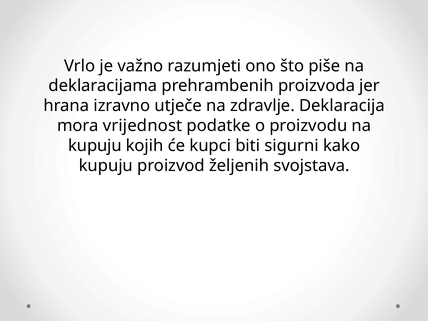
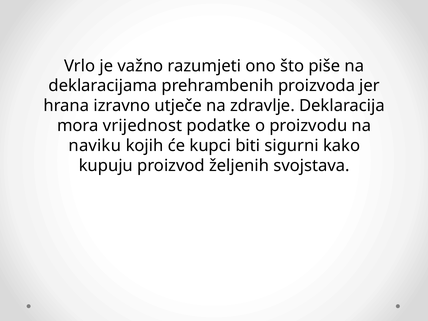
kupuju at (95, 146): kupuju -> naviku
